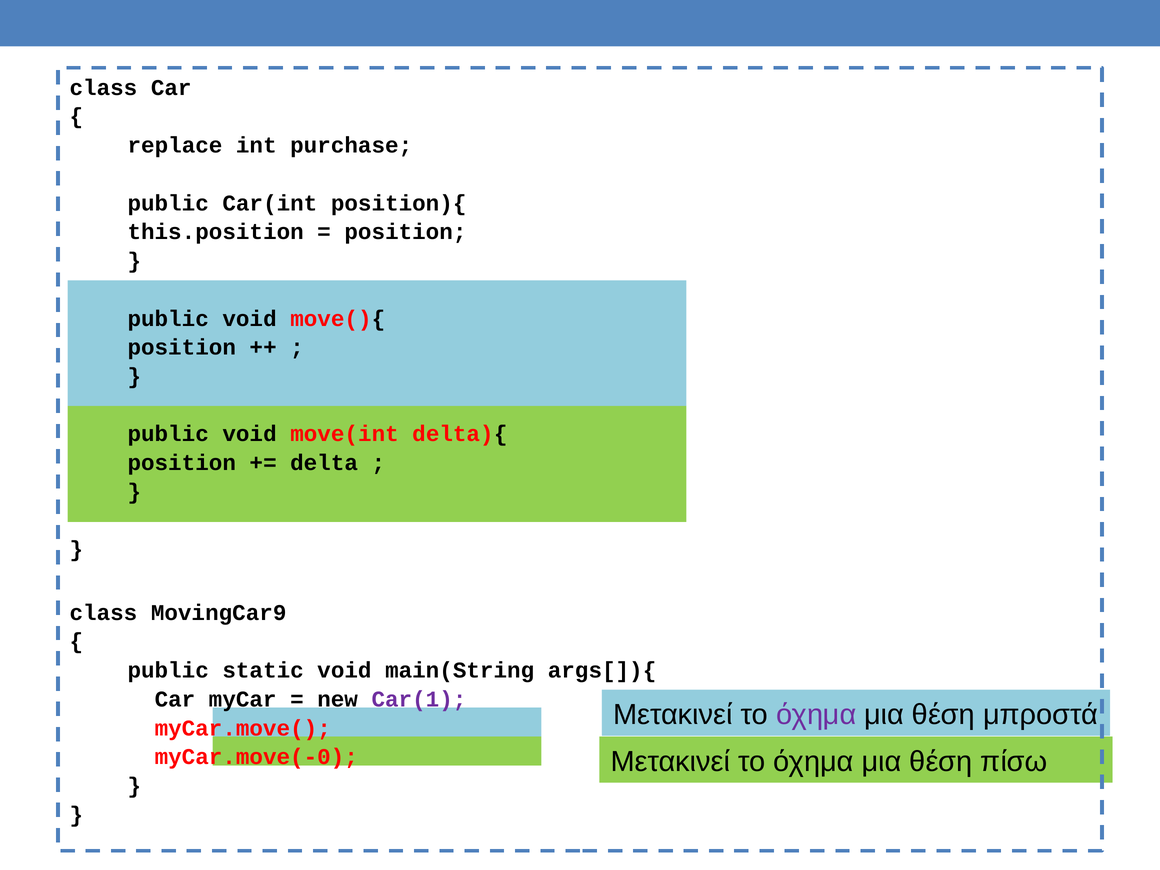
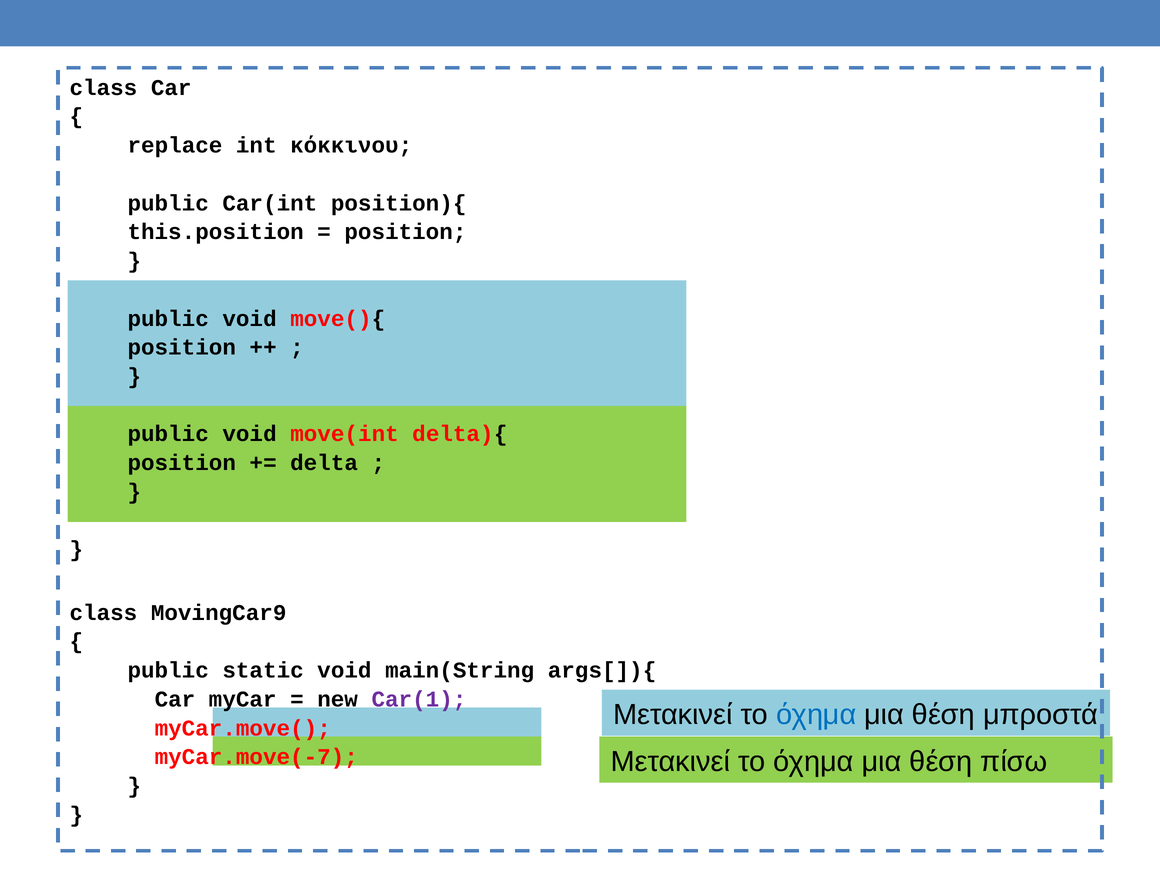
purchase: purchase -> κόκκινου
όχημα at (816, 715) colour: purple -> blue
myCar.move(-0: myCar.move(-0 -> myCar.move(-7
